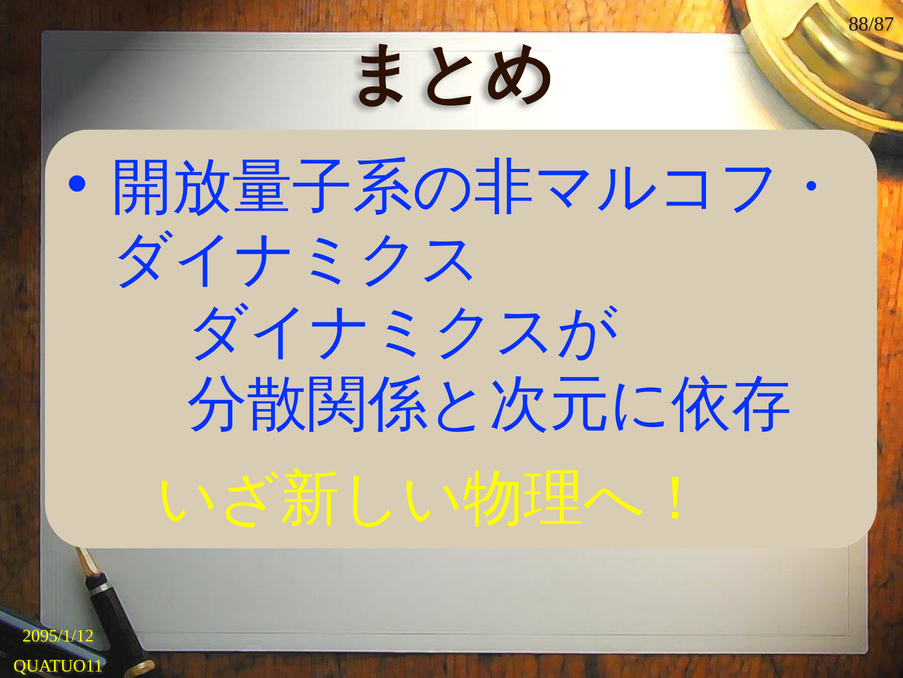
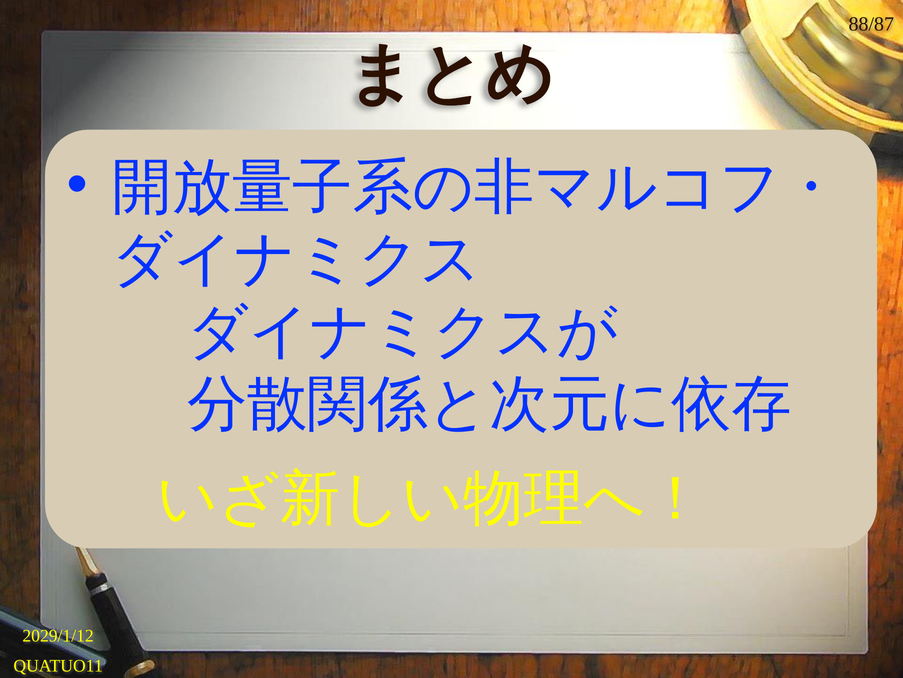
2095/1/12: 2095/1/12 -> 2029/1/12
